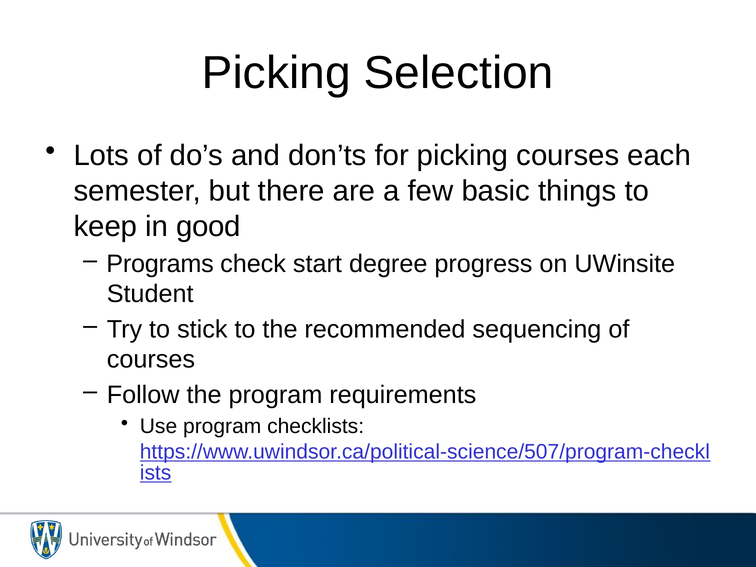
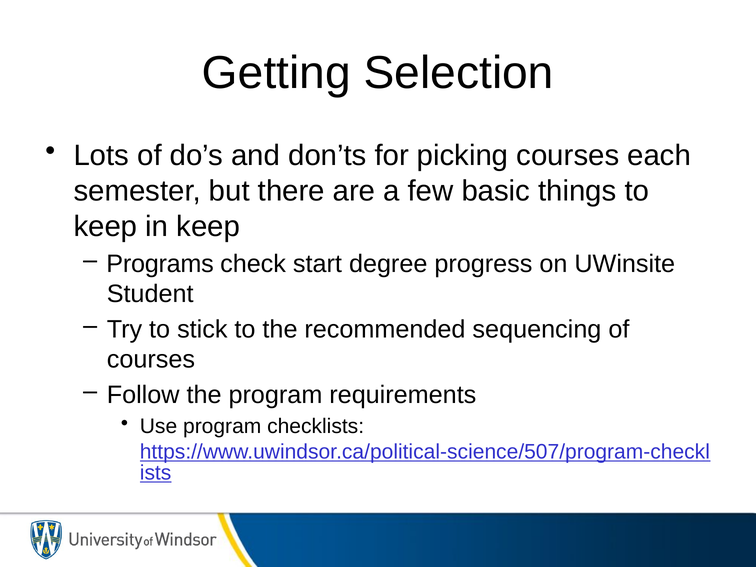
Picking at (276, 73): Picking -> Getting
in good: good -> keep
